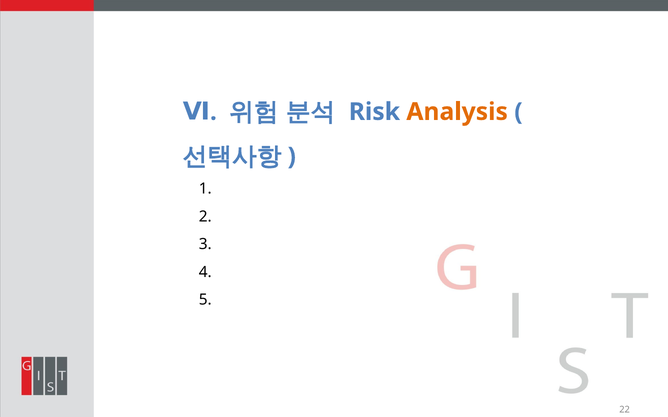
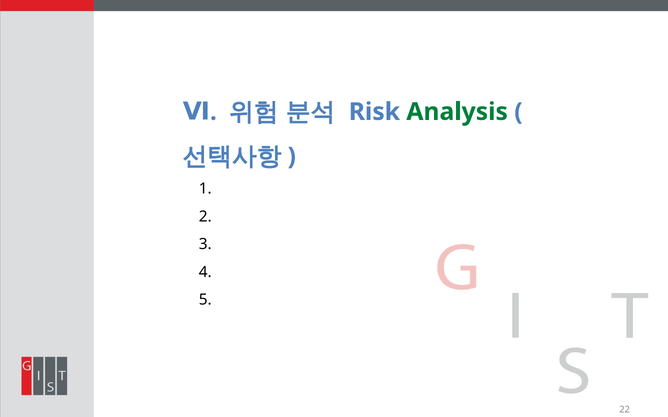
Analysis colour: orange -> green
